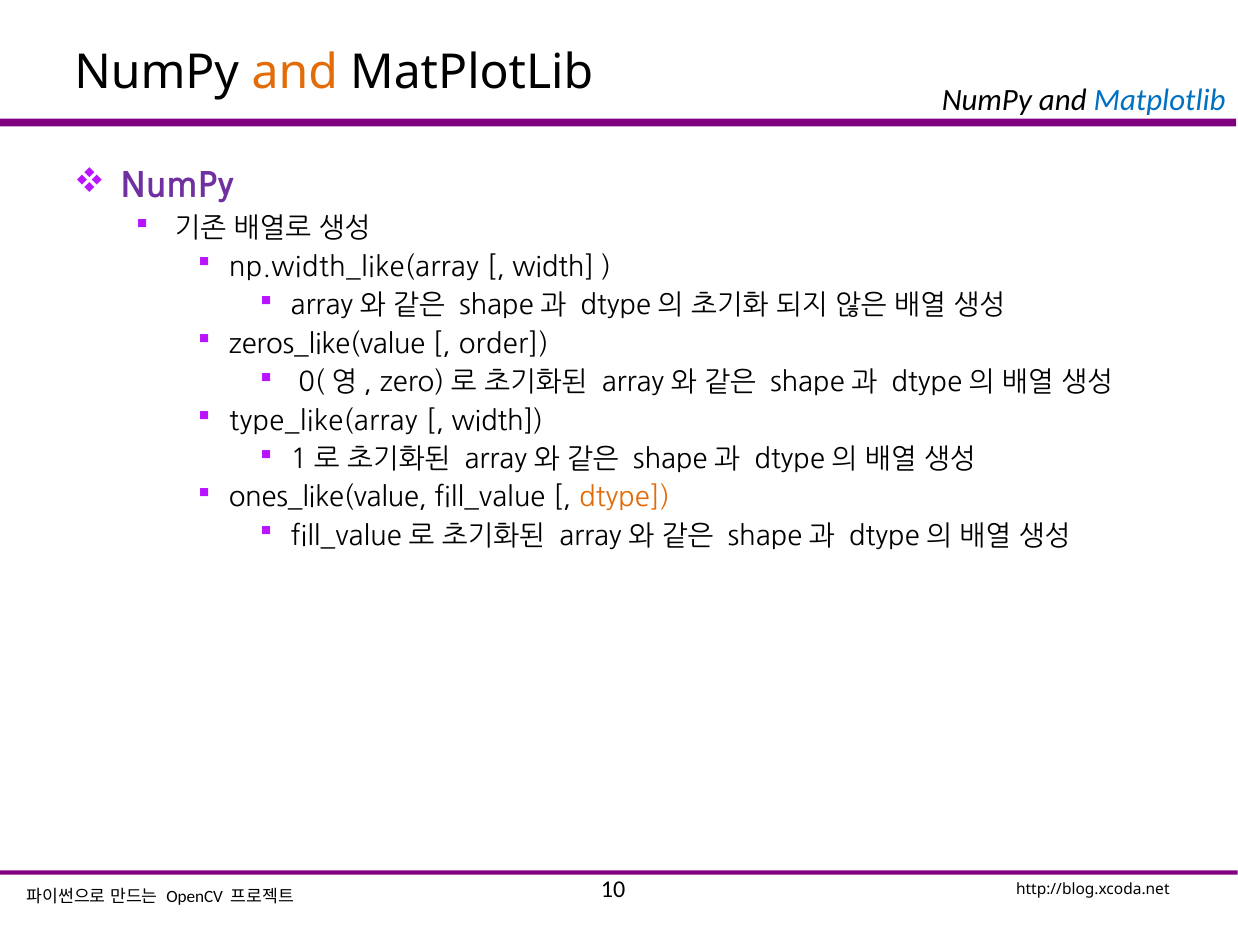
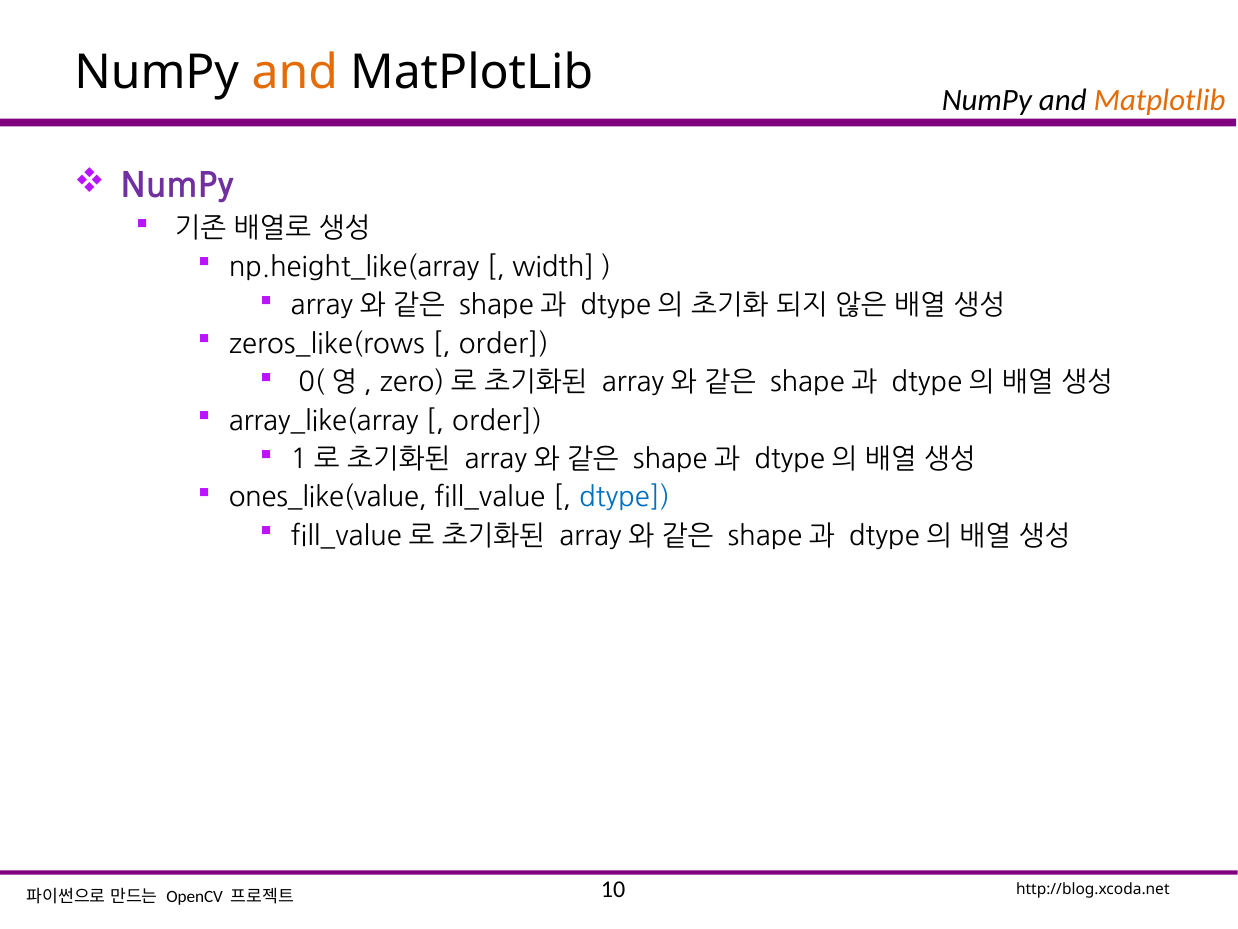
Matplotlib at (1160, 100) colour: blue -> orange
np.width_like(array: np.width_like(array -> np.height_like(array
zeros_like(value: zeros_like(value -> zeros_like(rows
type_like(array: type_like(array -> array_like(array
width at (497, 421): width -> order
dtype colour: orange -> blue
